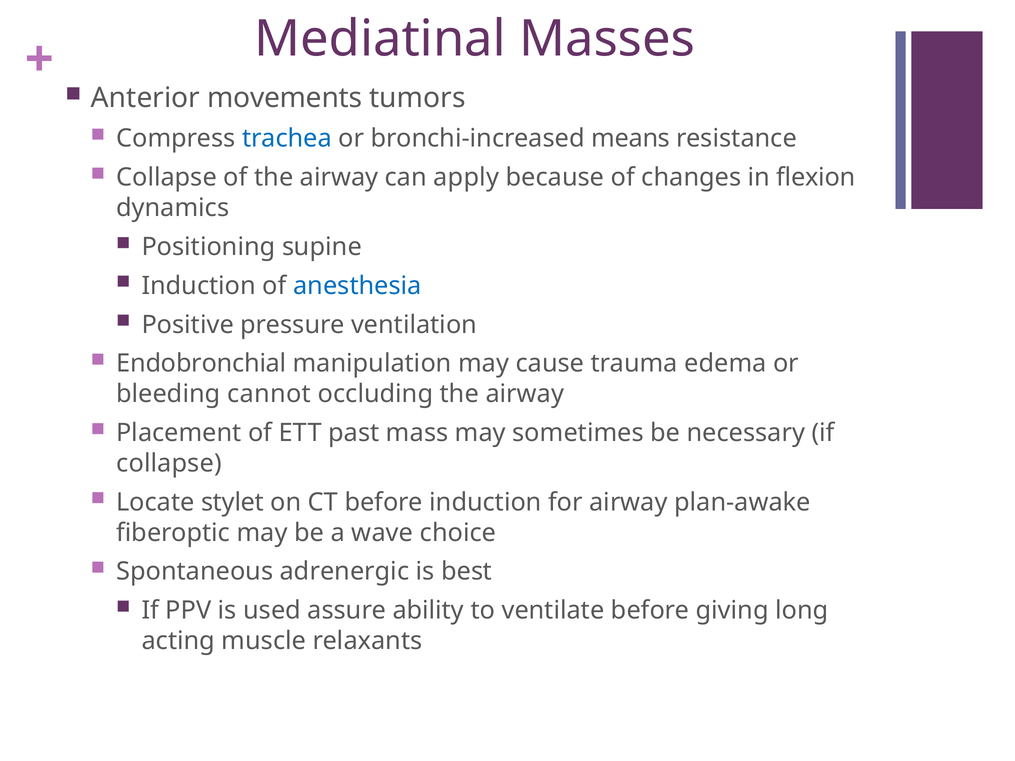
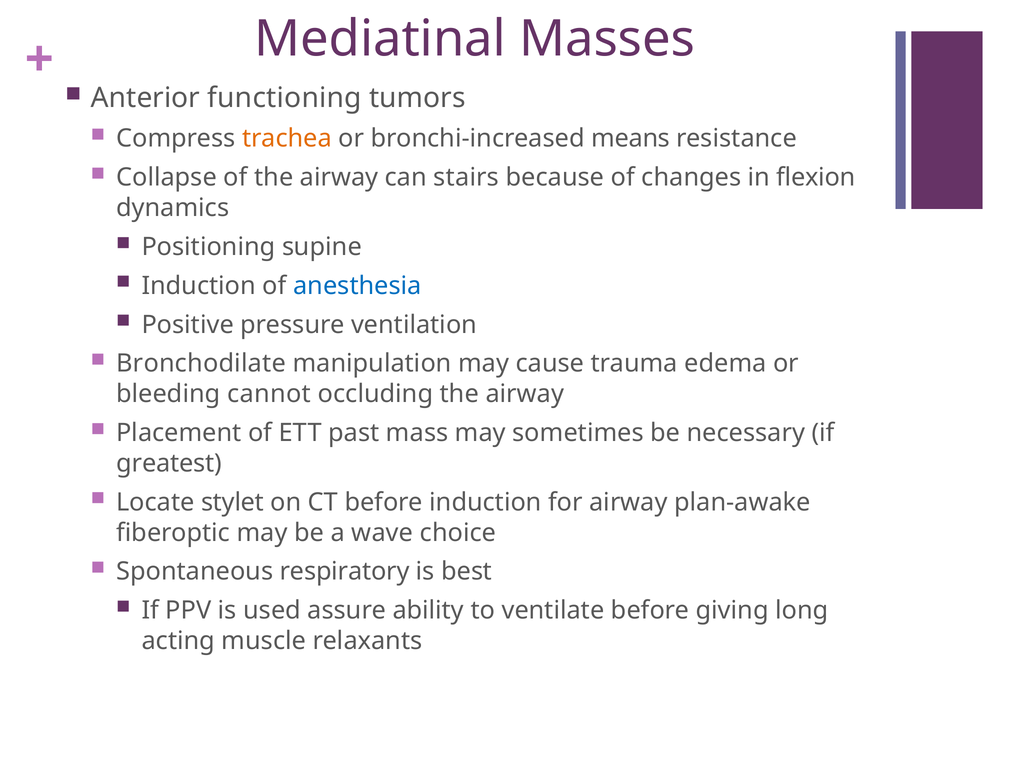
movements: movements -> functioning
trachea colour: blue -> orange
apply: apply -> stairs
Endobronchial: Endobronchial -> Bronchodilate
collapse at (169, 464): collapse -> greatest
adrenergic: adrenergic -> respiratory
